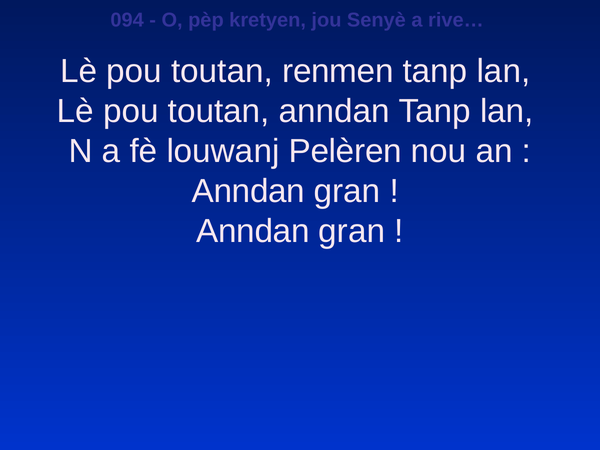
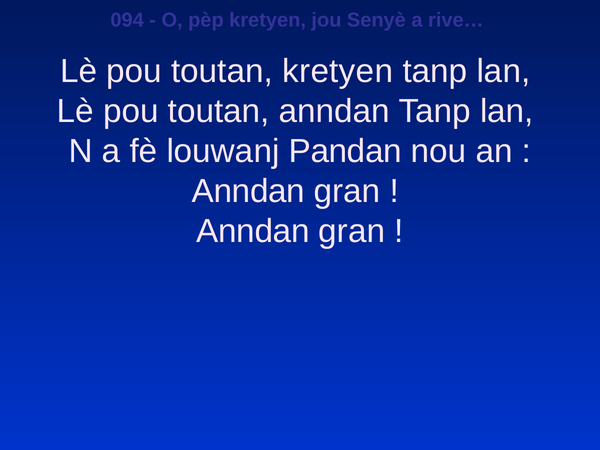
toutan renmen: renmen -> kretyen
Pelèren: Pelèren -> Pandan
